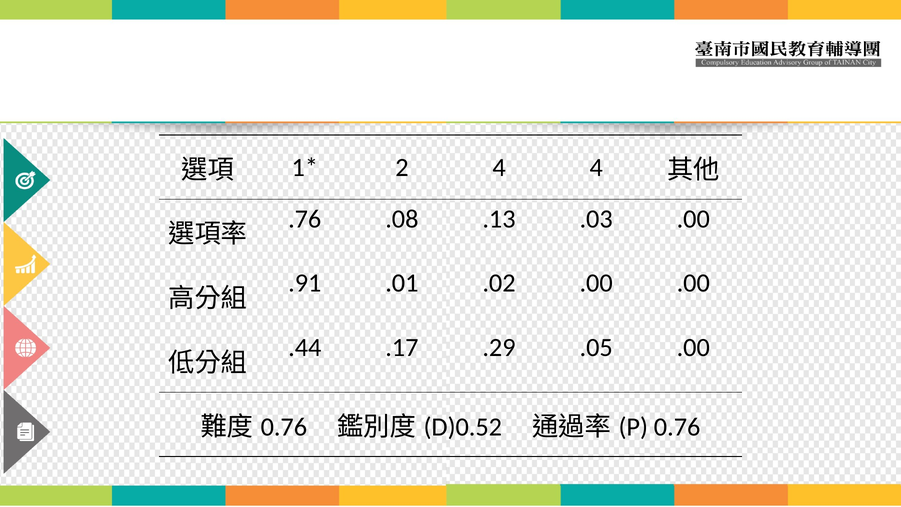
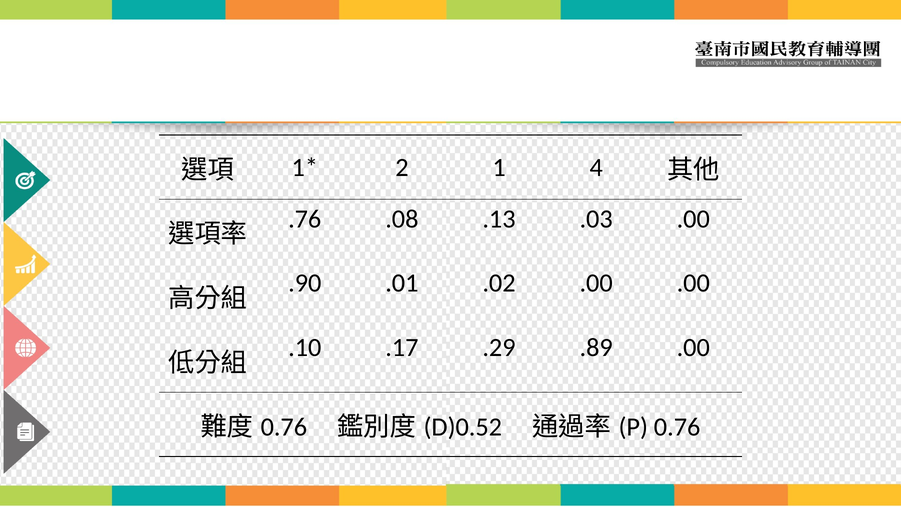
2 4: 4 -> 1
.91: .91 -> .90
.44: .44 -> .10
.05: .05 -> .89
